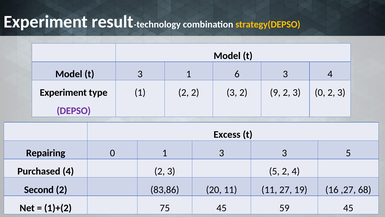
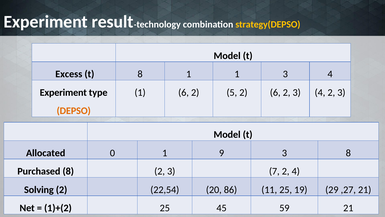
Model at (69, 74): Model -> Excess
t 3: 3 -> 8
1 6: 6 -> 1
1 2: 2 -> 6
3 at (232, 92): 3 -> 5
2 9: 9 -> 6
2 3 0: 0 -> 4
DEPSO colour: purple -> orange
Excess at (227, 134): Excess -> Model
Repairing: Repairing -> Allocated
1 3: 3 -> 9
5 at (348, 153): 5 -> 8
Purchased 4: 4 -> 8
2 3 5: 5 -> 7
Second: Second -> Solving
83,86: 83,86 -> 22,54
20 11: 11 -> 86
11 27: 27 -> 25
16: 16 -> 29
,27 68: 68 -> 21
1)+(2 75: 75 -> 25
59 45: 45 -> 21
